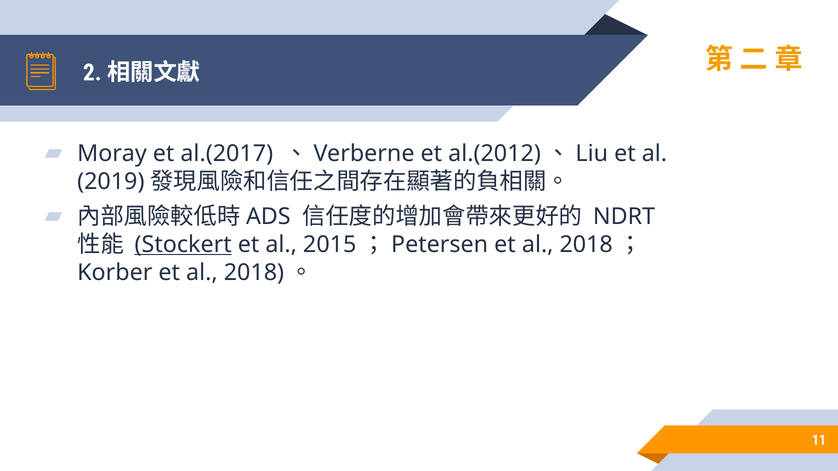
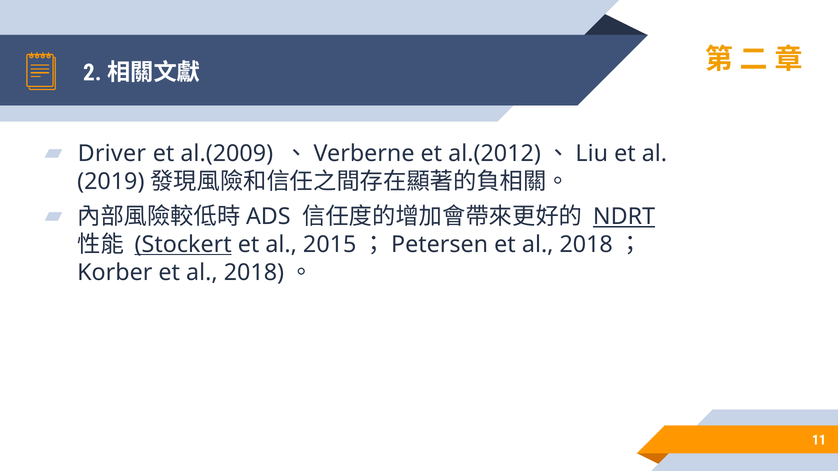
Moray: Moray -> Driver
al.(2017: al.(2017 -> al.(2009
NDRT underline: none -> present
